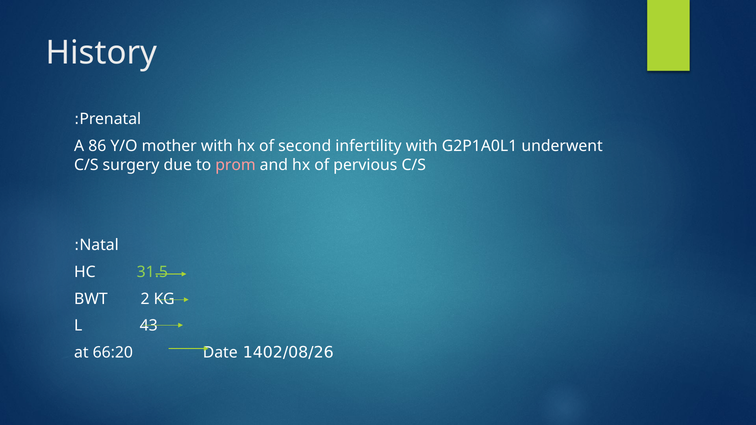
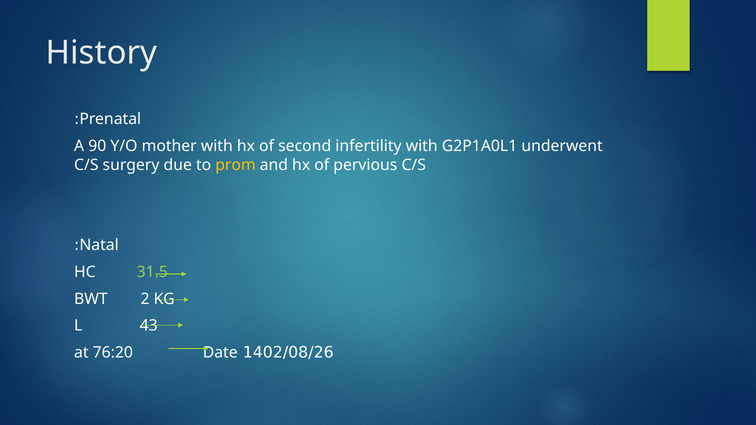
86: 86 -> 90
prom colour: pink -> yellow
66:20: 66:20 -> 76:20
